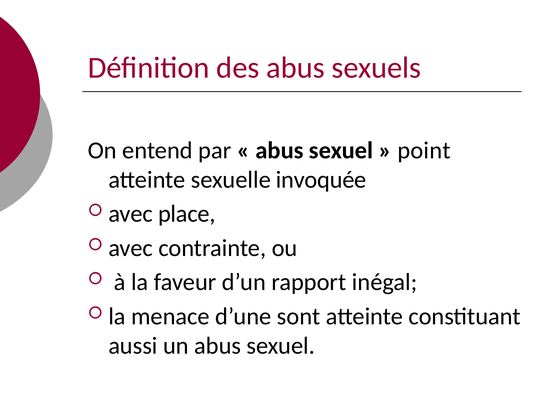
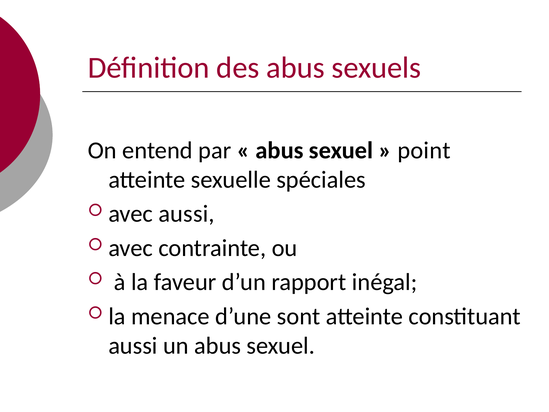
invoquée: invoquée -> spéciales
avec place: place -> aussi
